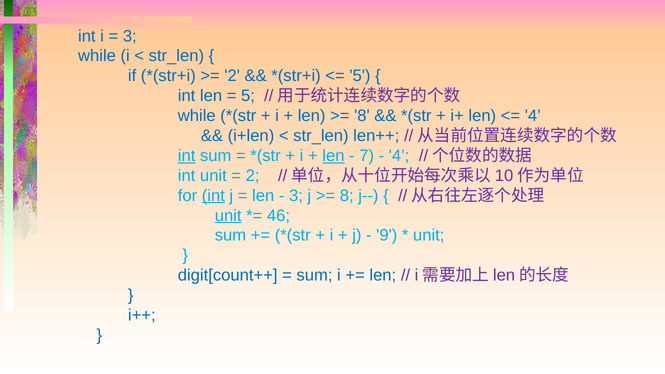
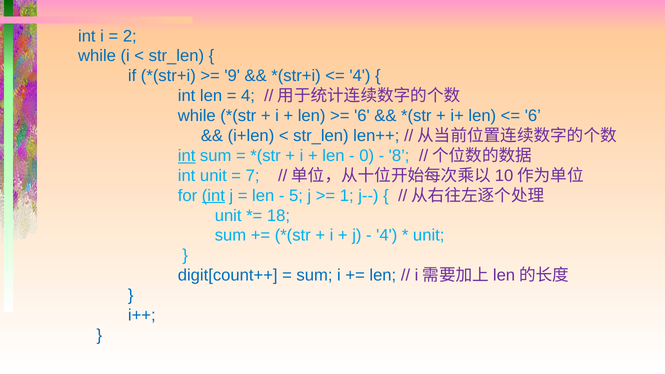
3 at (130, 36): 3 -> 2
2 at (232, 76): 2 -> 9
5 at (360, 76): 5 -> 4
5 at (248, 96): 5 -> 4
8 at (362, 116): 8 -> 6
4 at (533, 116): 4 -> 6
len at (333, 156) underline: present -> none
7: 7 -> 0
4 at (399, 156): 4 -> 8
2 at (253, 176): 2 -> 7
3 at (296, 196): 3 -> 5
8 at (347, 196): 8 -> 1
unit at (228, 216) underline: present -> none
46: 46 -> 18
9 at (387, 236): 9 -> 4
